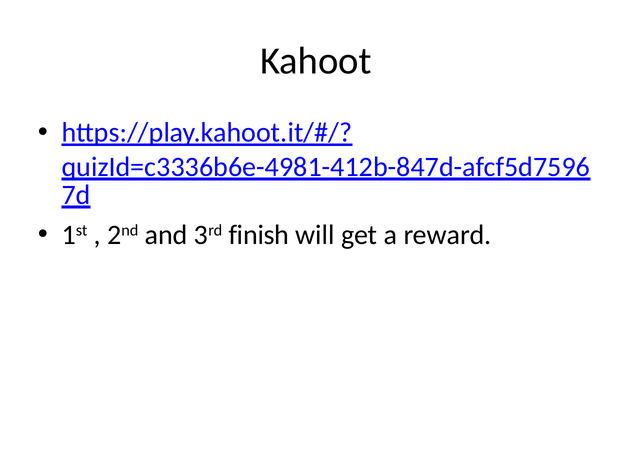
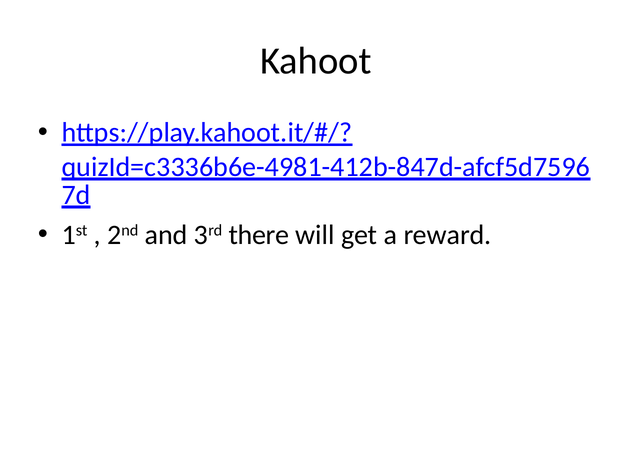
finish: finish -> there
